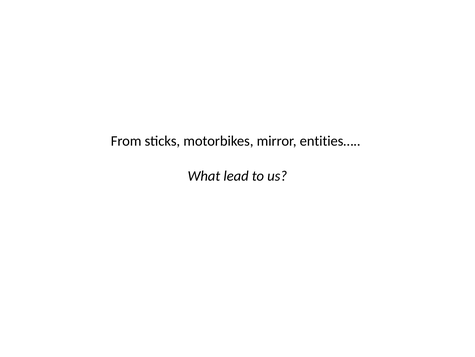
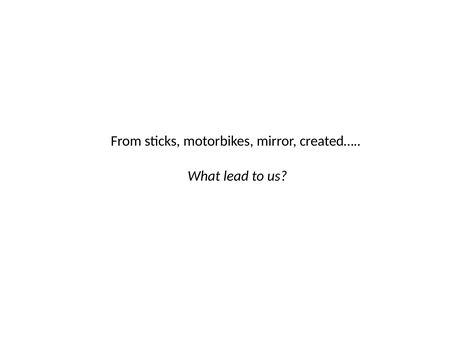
entities…: entities… -> created…
